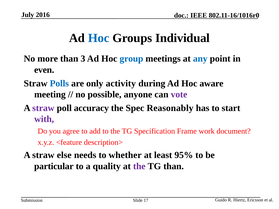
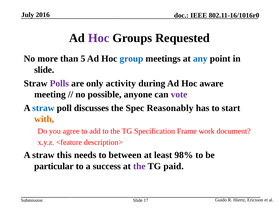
Hoc at (99, 38) colour: blue -> purple
Individual: Individual -> Requested
3: 3 -> 5
even at (44, 70): even -> slide
Polls colour: blue -> purple
straw at (43, 108) colour: purple -> blue
accuracy: accuracy -> discusses
with colour: purple -> orange
else: else -> this
whether: whether -> between
95%: 95% -> 98%
quality: quality -> success
TG than: than -> paid
